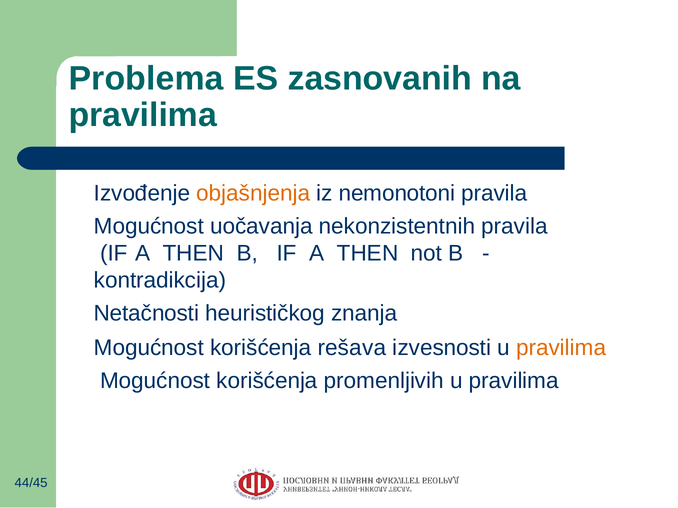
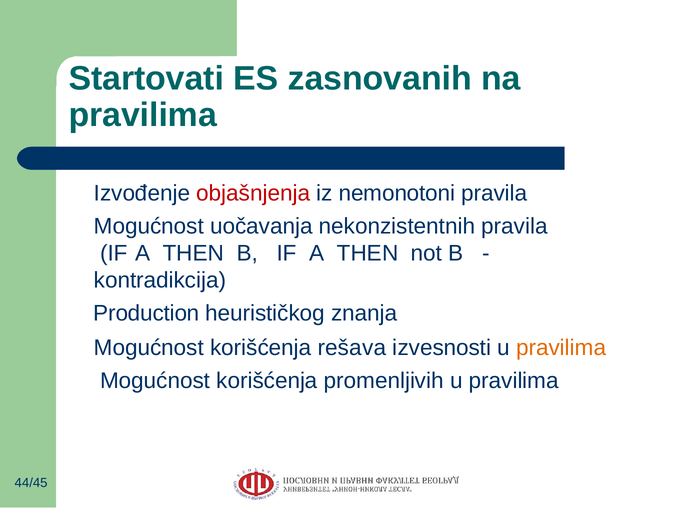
Problema: Problema -> Startovati
objašnjenja colour: orange -> red
Netačnosti: Netačnosti -> Production
